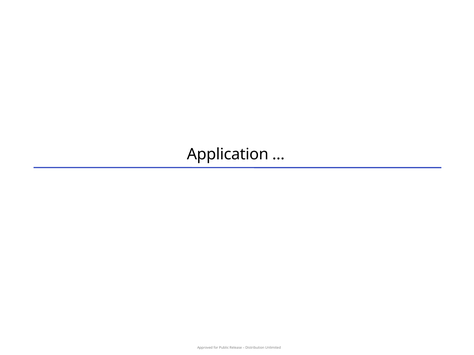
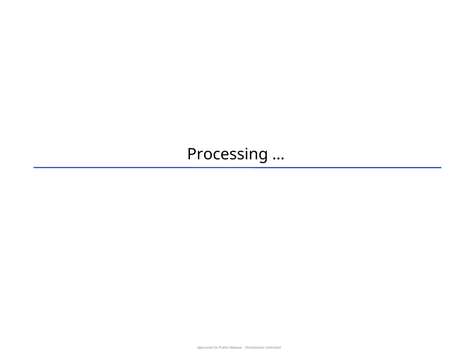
Application: Application -> Processing
